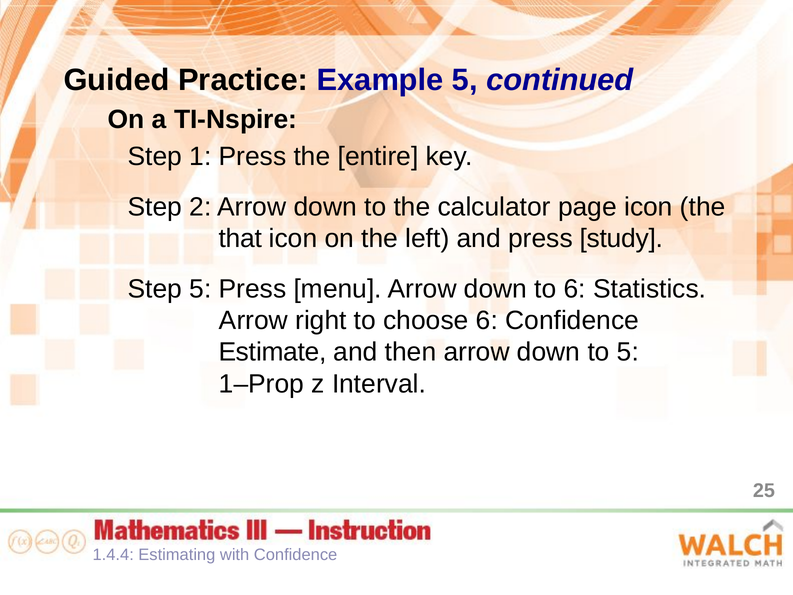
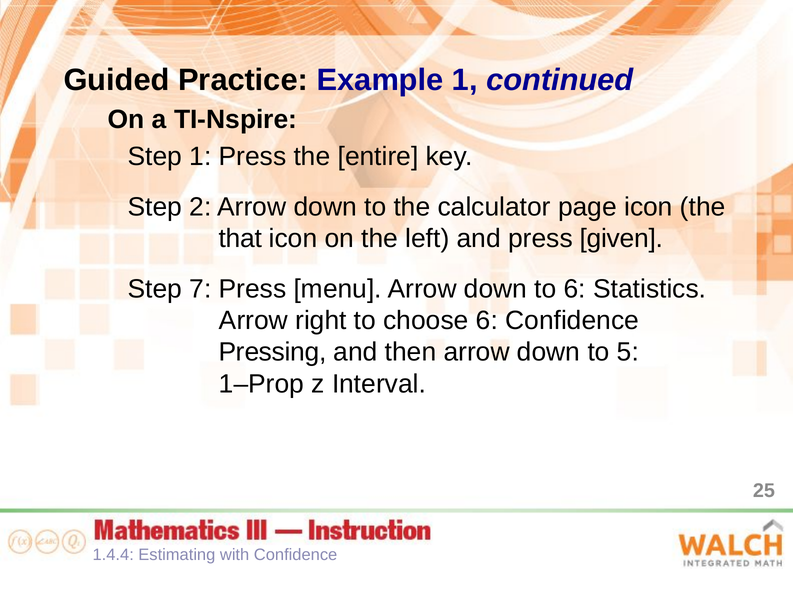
Example 5: 5 -> 1
study: study -> given
Step 5: 5 -> 7
Estimate: Estimate -> Pressing
